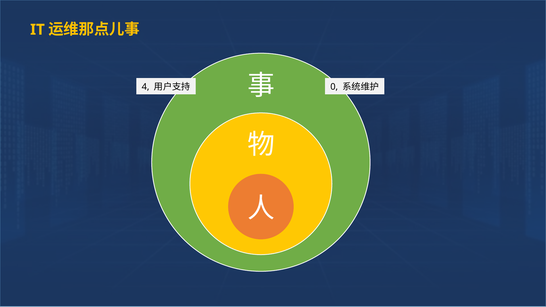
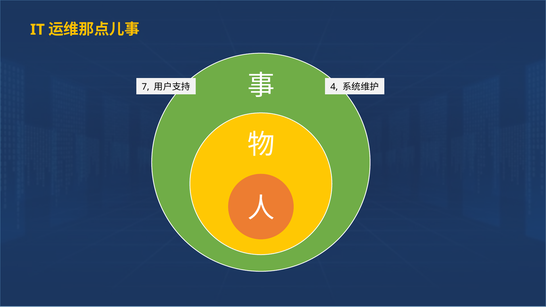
4: 4 -> 7
0: 0 -> 4
